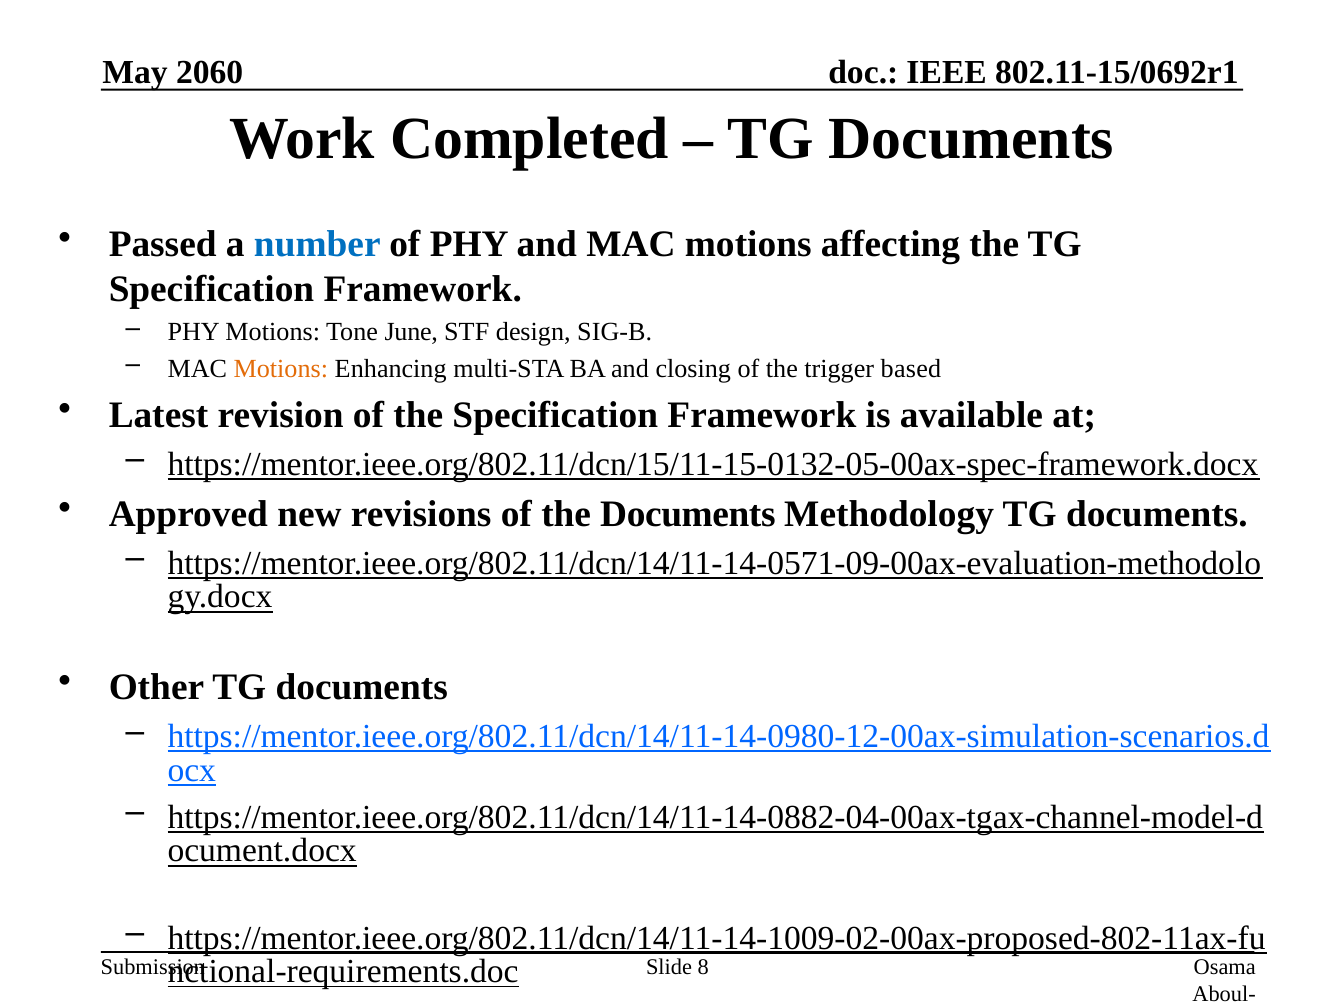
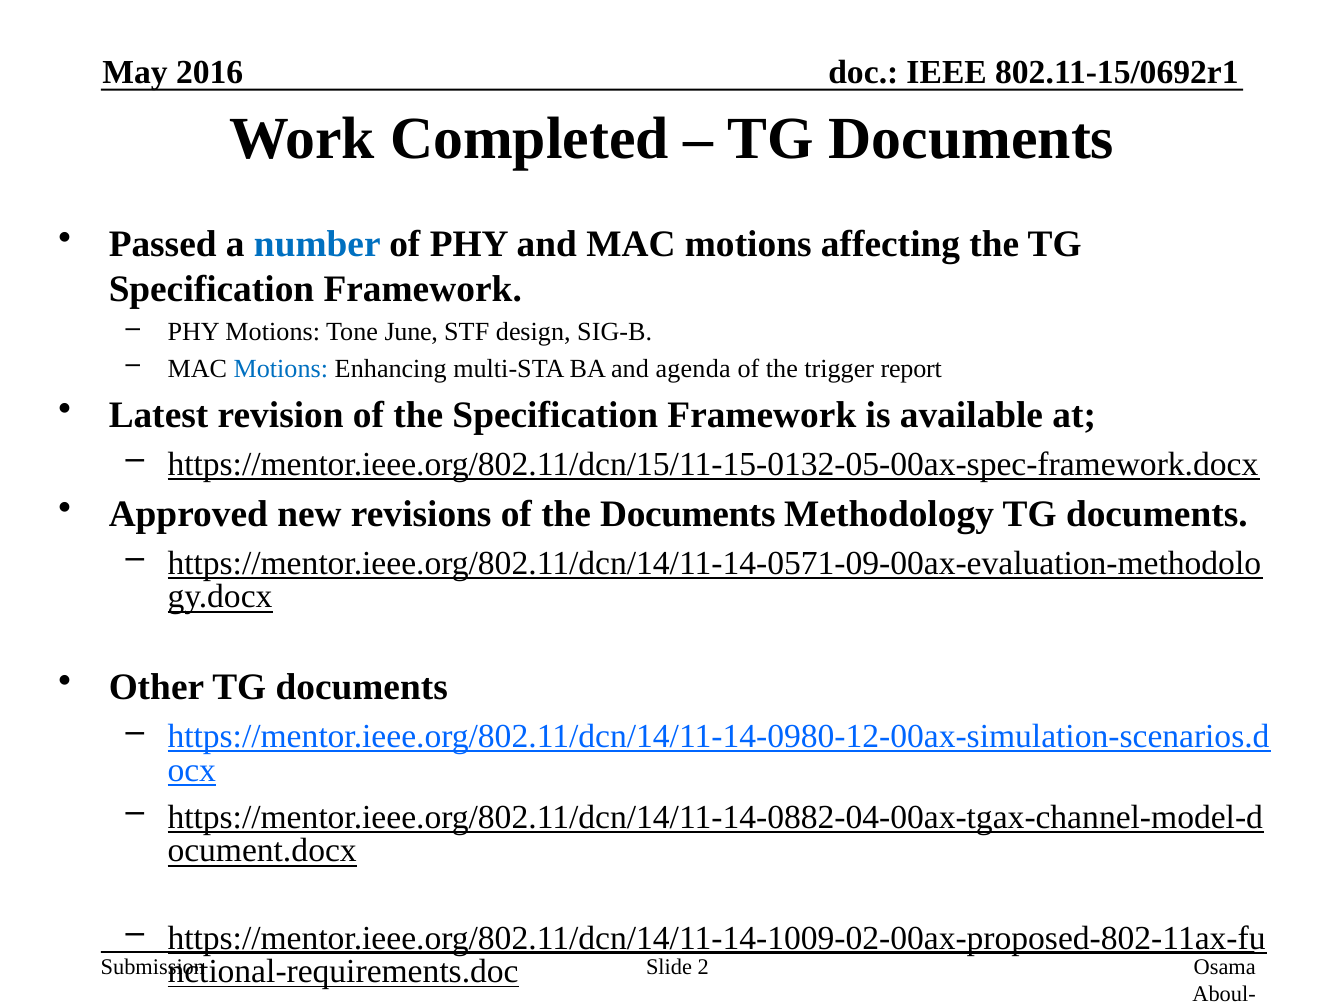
2060: 2060 -> 2016
Motions at (281, 369) colour: orange -> blue
closing: closing -> agenda
based: based -> report
8: 8 -> 2
